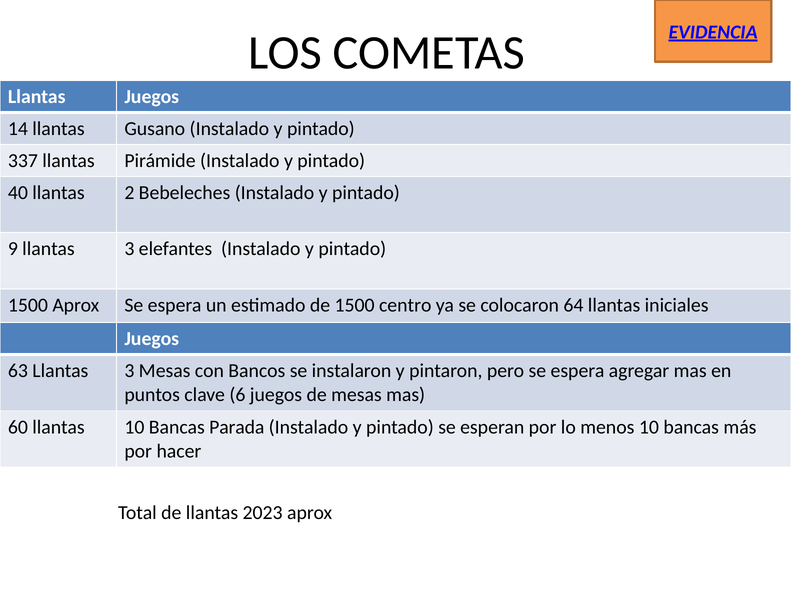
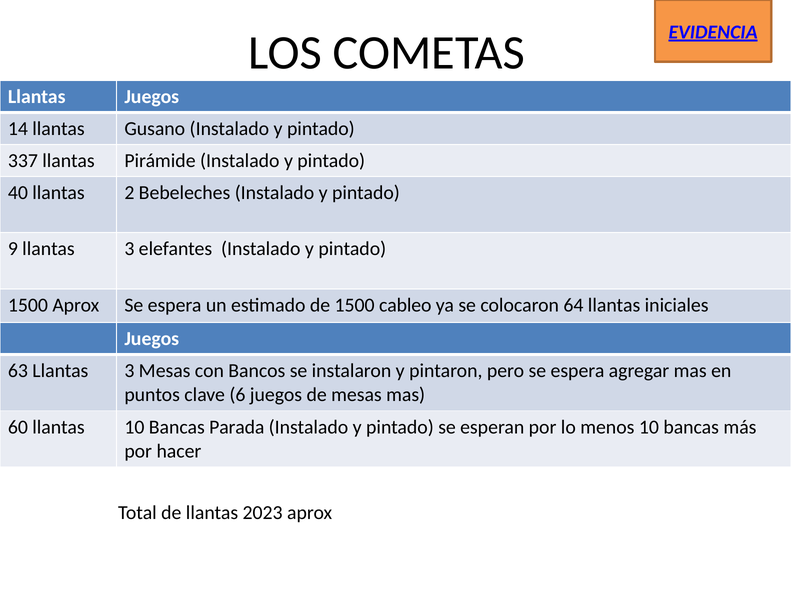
centro: centro -> cableo
